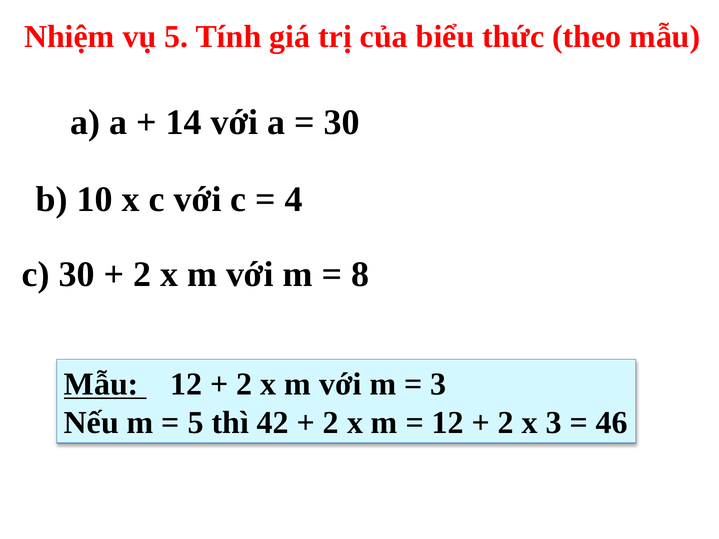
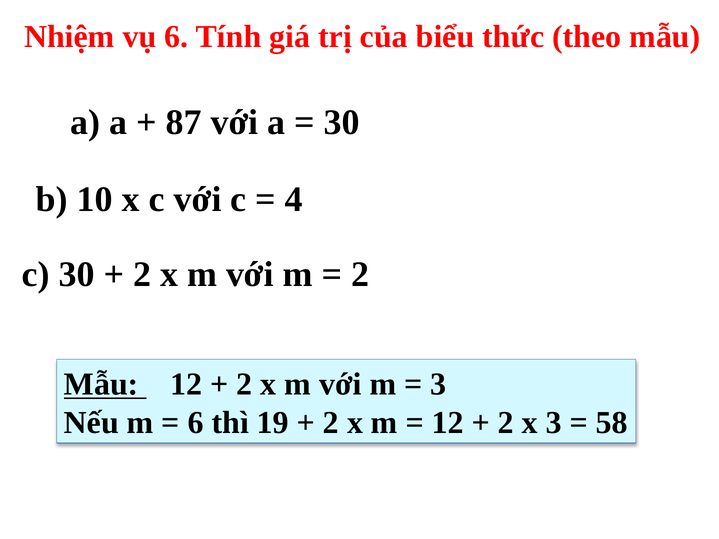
vụ 5: 5 -> 6
14: 14 -> 87
8 at (360, 274): 8 -> 2
5 at (196, 423): 5 -> 6
42: 42 -> 19
46: 46 -> 58
